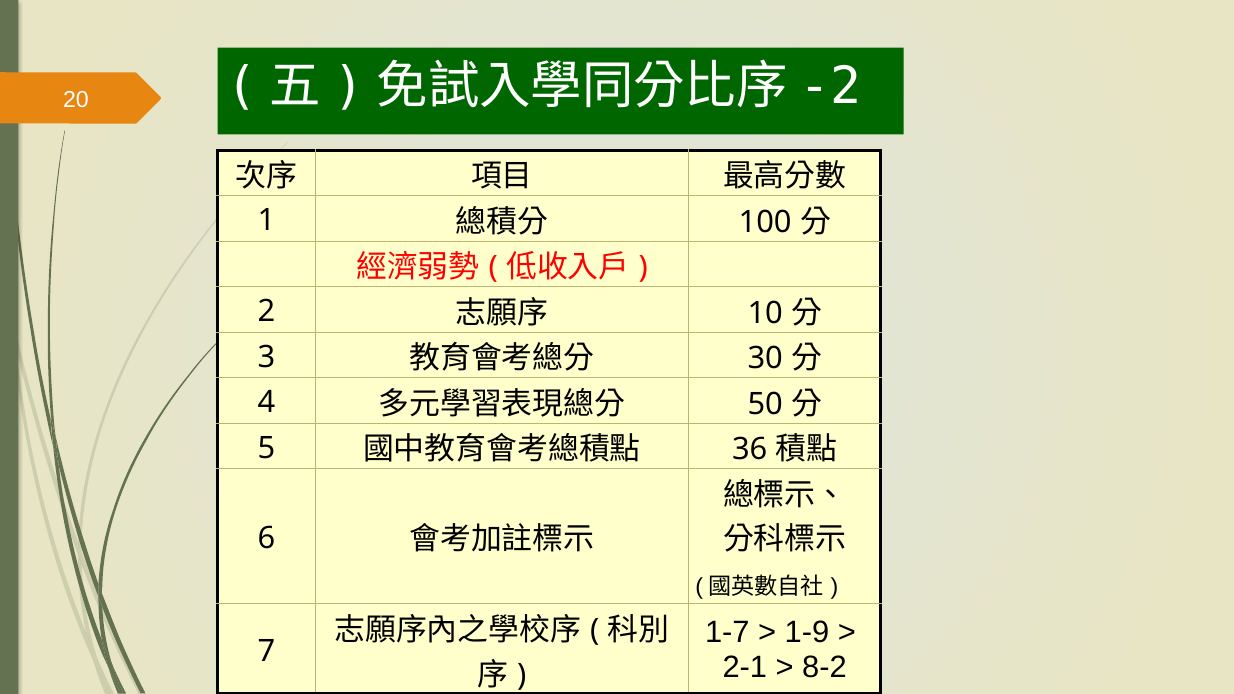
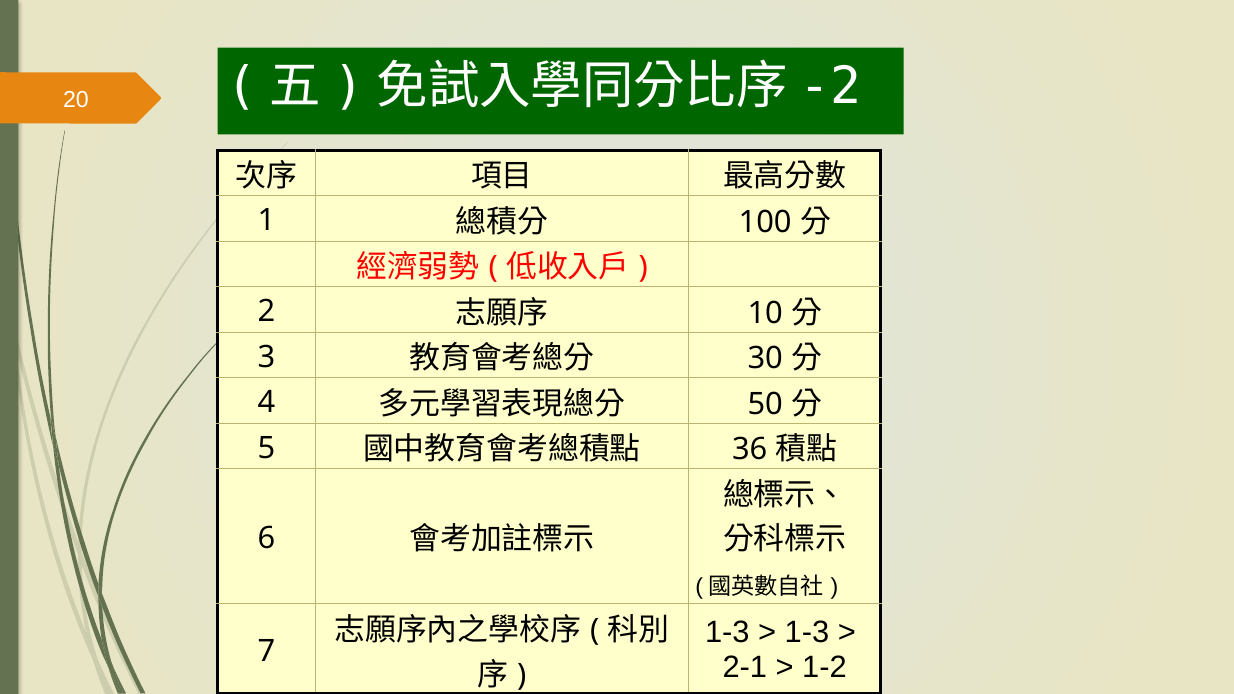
1-7 at (727, 633): 1-7 -> 1-3
1-9 at (807, 633): 1-9 -> 1-3
8-2: 8-2 -> 1-2
